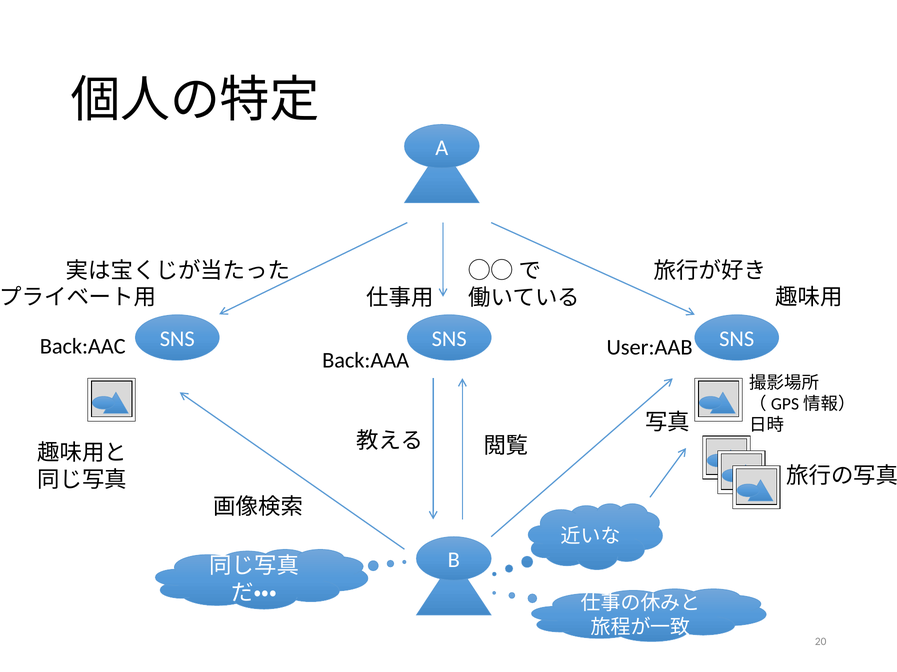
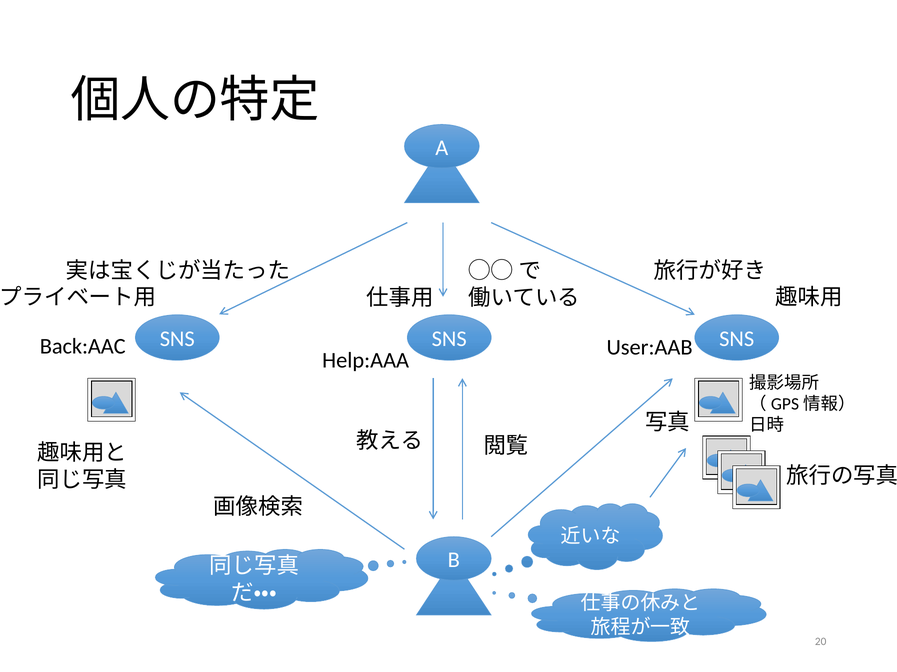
Back:AAA: Back:AAA -> Help:AAA
